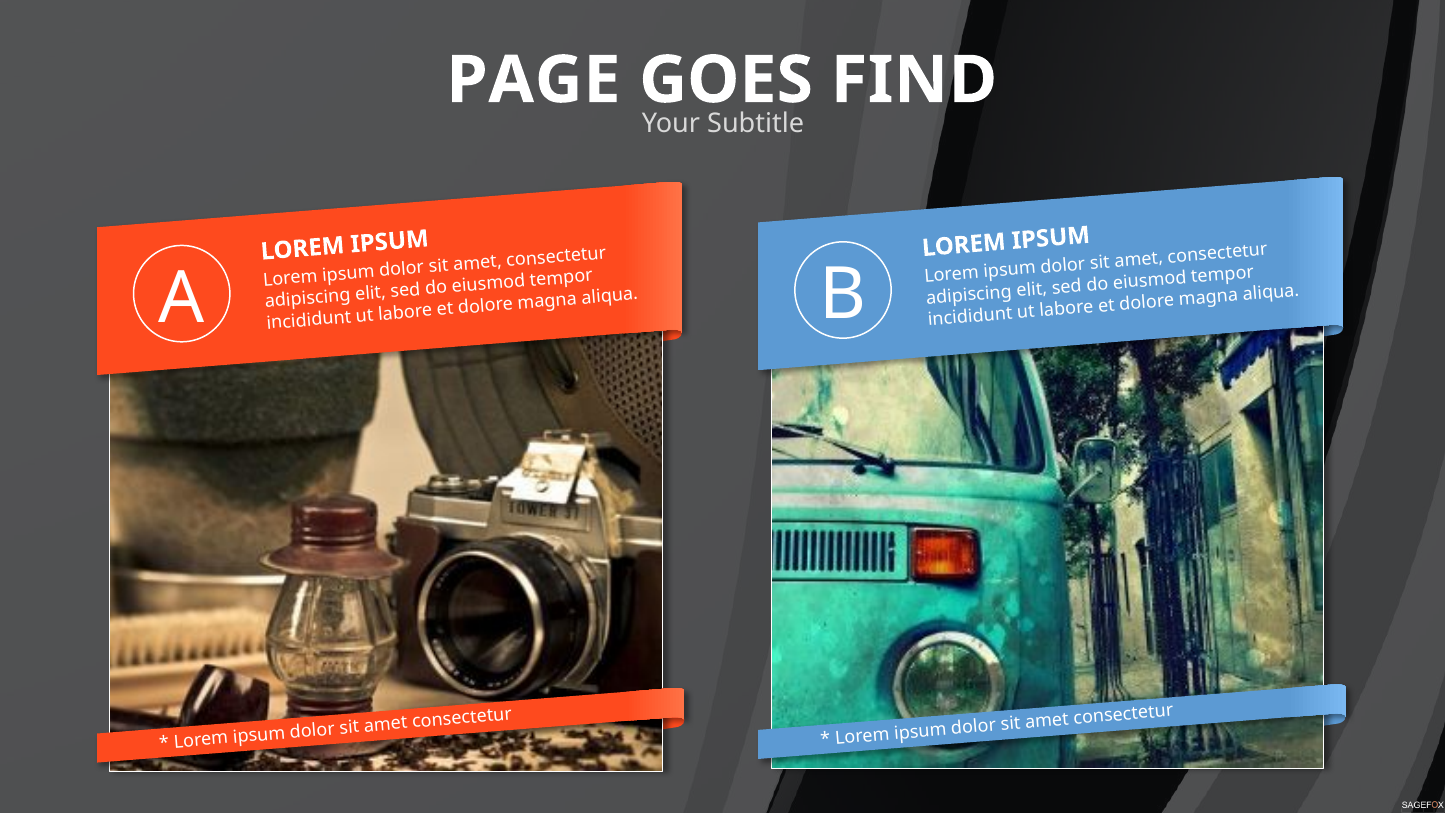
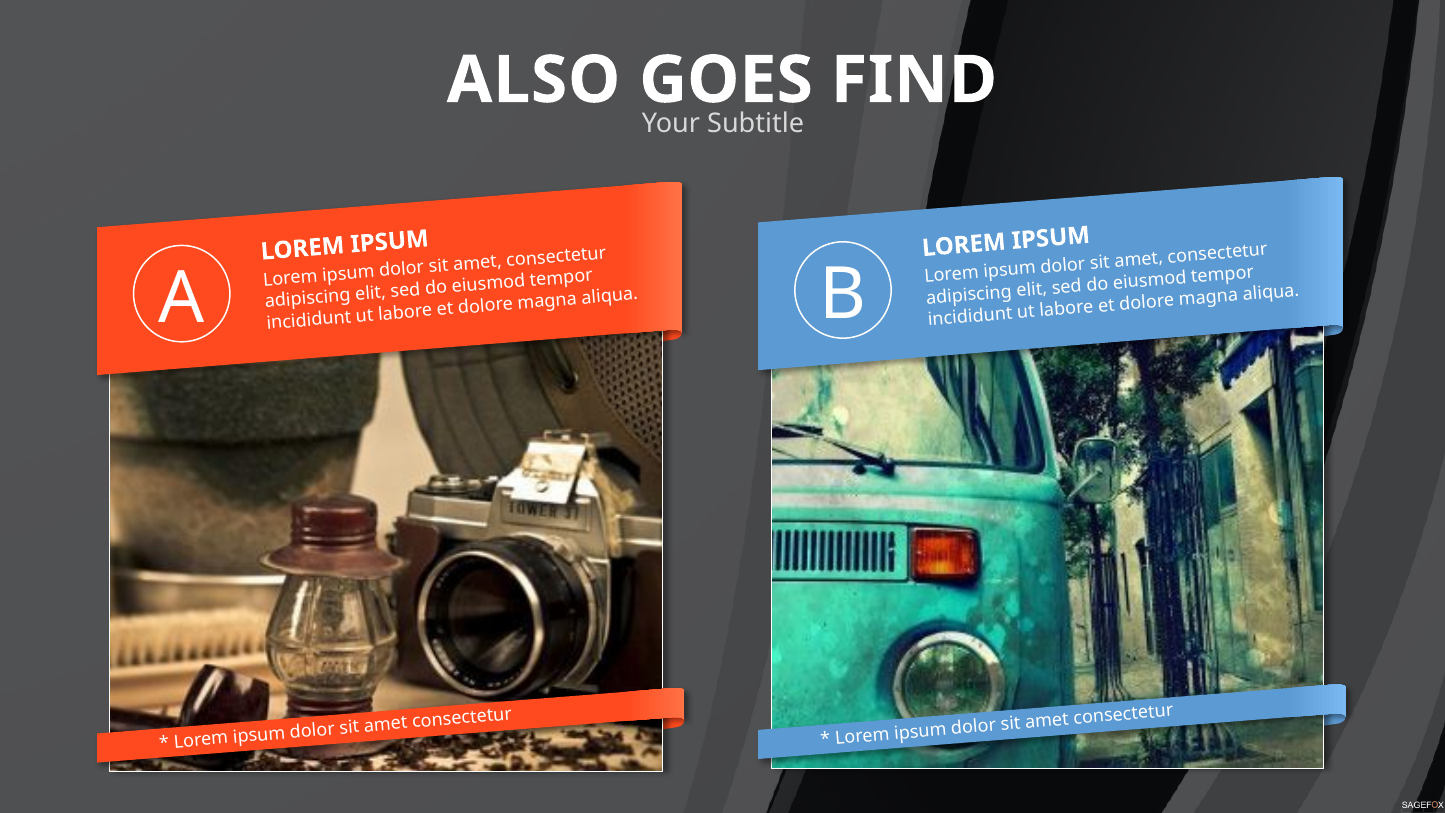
PAGE: PAGE -> ALSO
